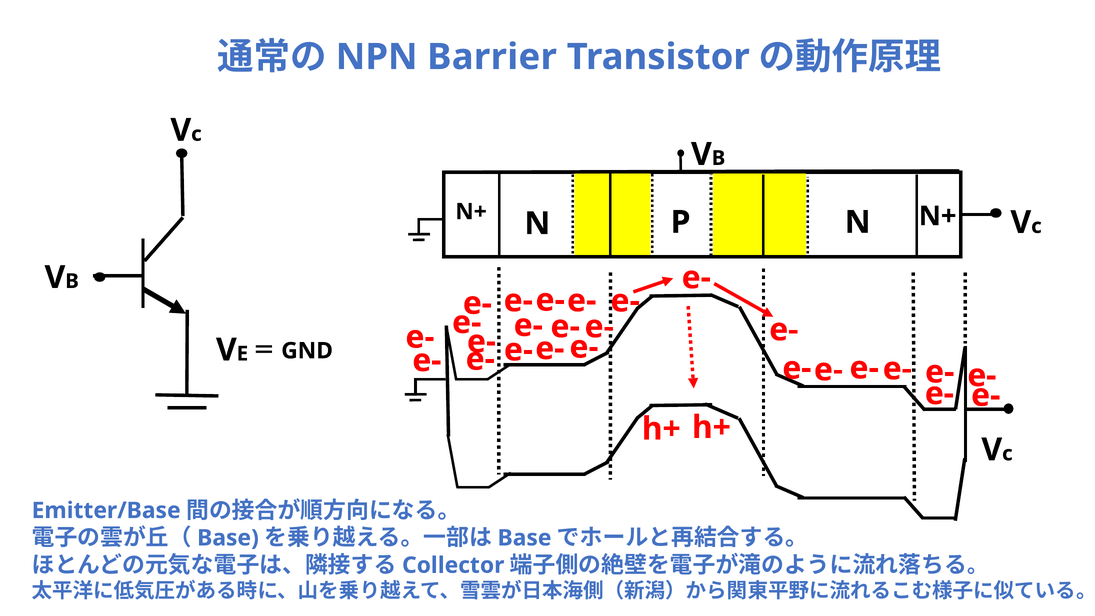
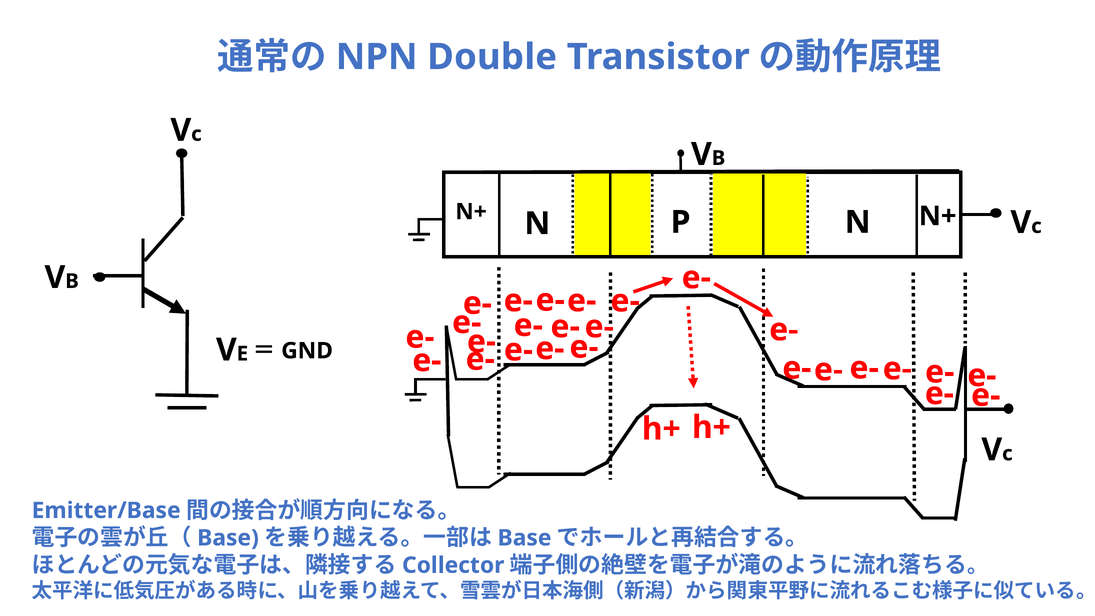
Barrier: Barrier -> Double
